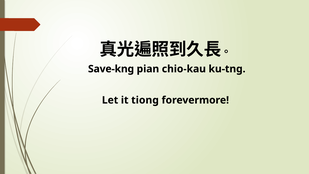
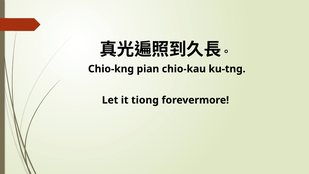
Save-kng: Save-kng -> Chio-kng
